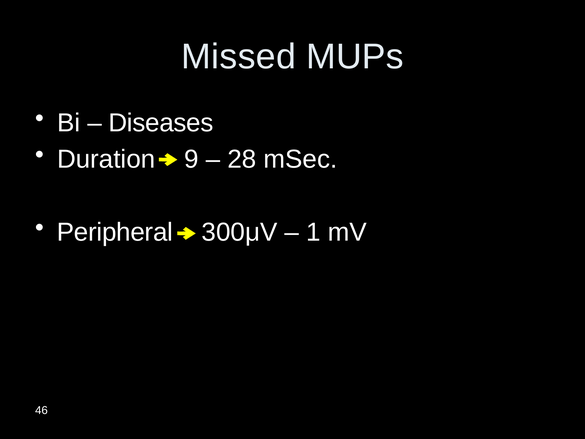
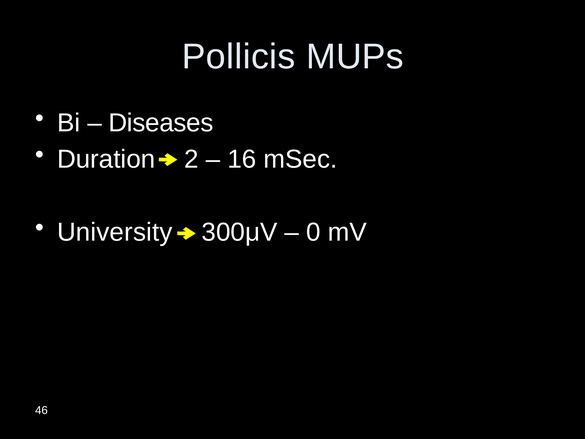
Missed: Missed -> Pollicis
9: 9 -> 2
28: 28 -> 16
Peripheral: Peripheral -> University
1: 1 -> 0
